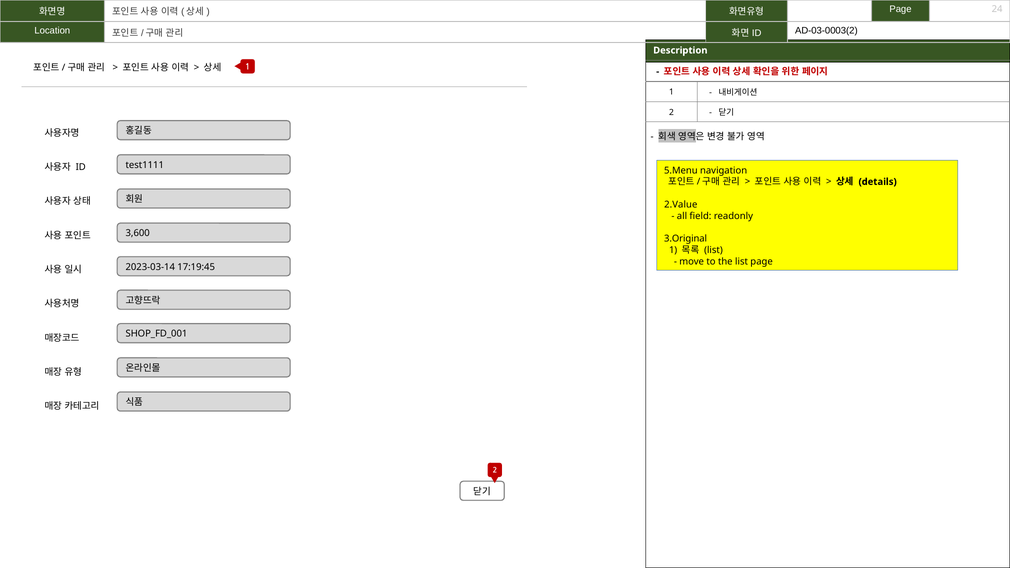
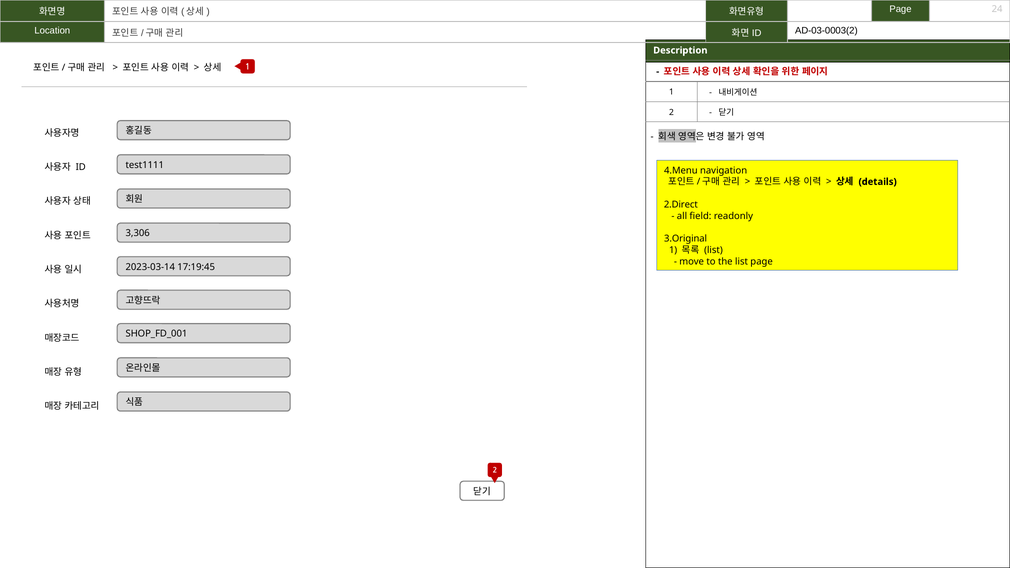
5.Menu: 5.Menu -> 4.Menu
2.Value: 2.Value -> 2.Direct
3,600: 3,600 -> 3,306
